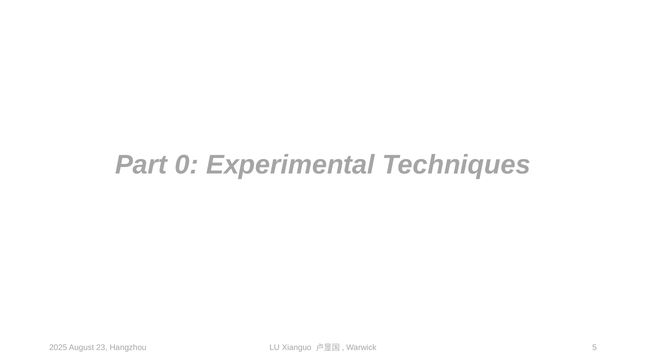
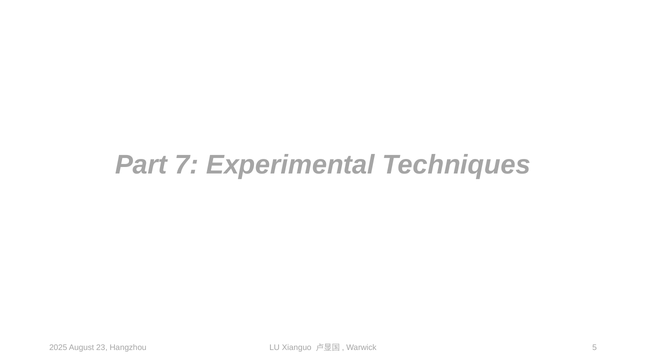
0: 0 -> 7
